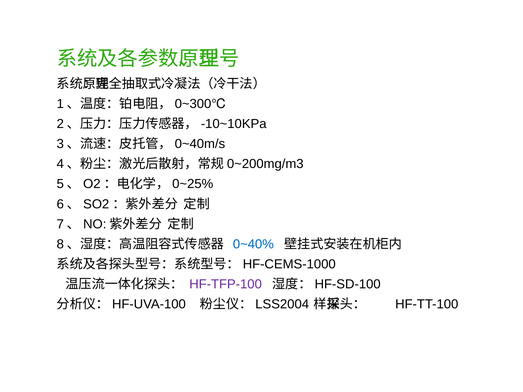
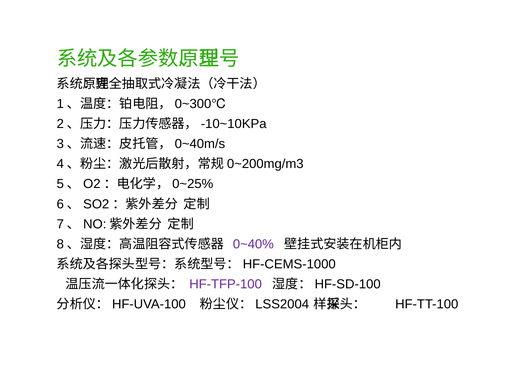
0~40% colour: blue -> purple
